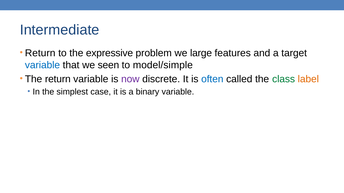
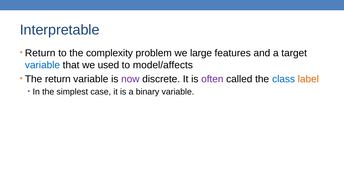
Intermediate: Intermediate -> Interpretable
expressive: expressive -> complexity
seen: seen -> used
model/simple: model/simple -> model/affects
often colour: blue -> purple
class colour: green -> blue
